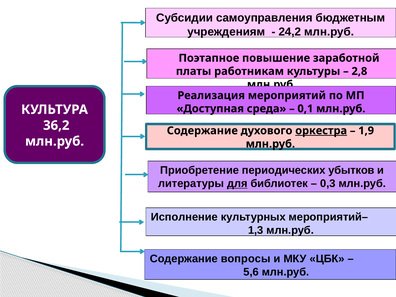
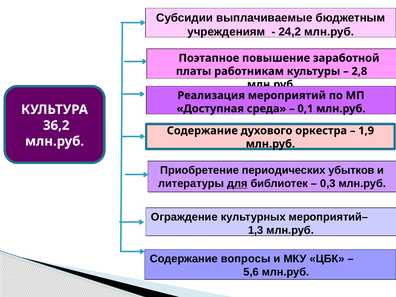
самоуправления: самоуправления -> выплачиваемые
оркестра underline: present -> none
Исполнение: Исполнение -> Ограждение
